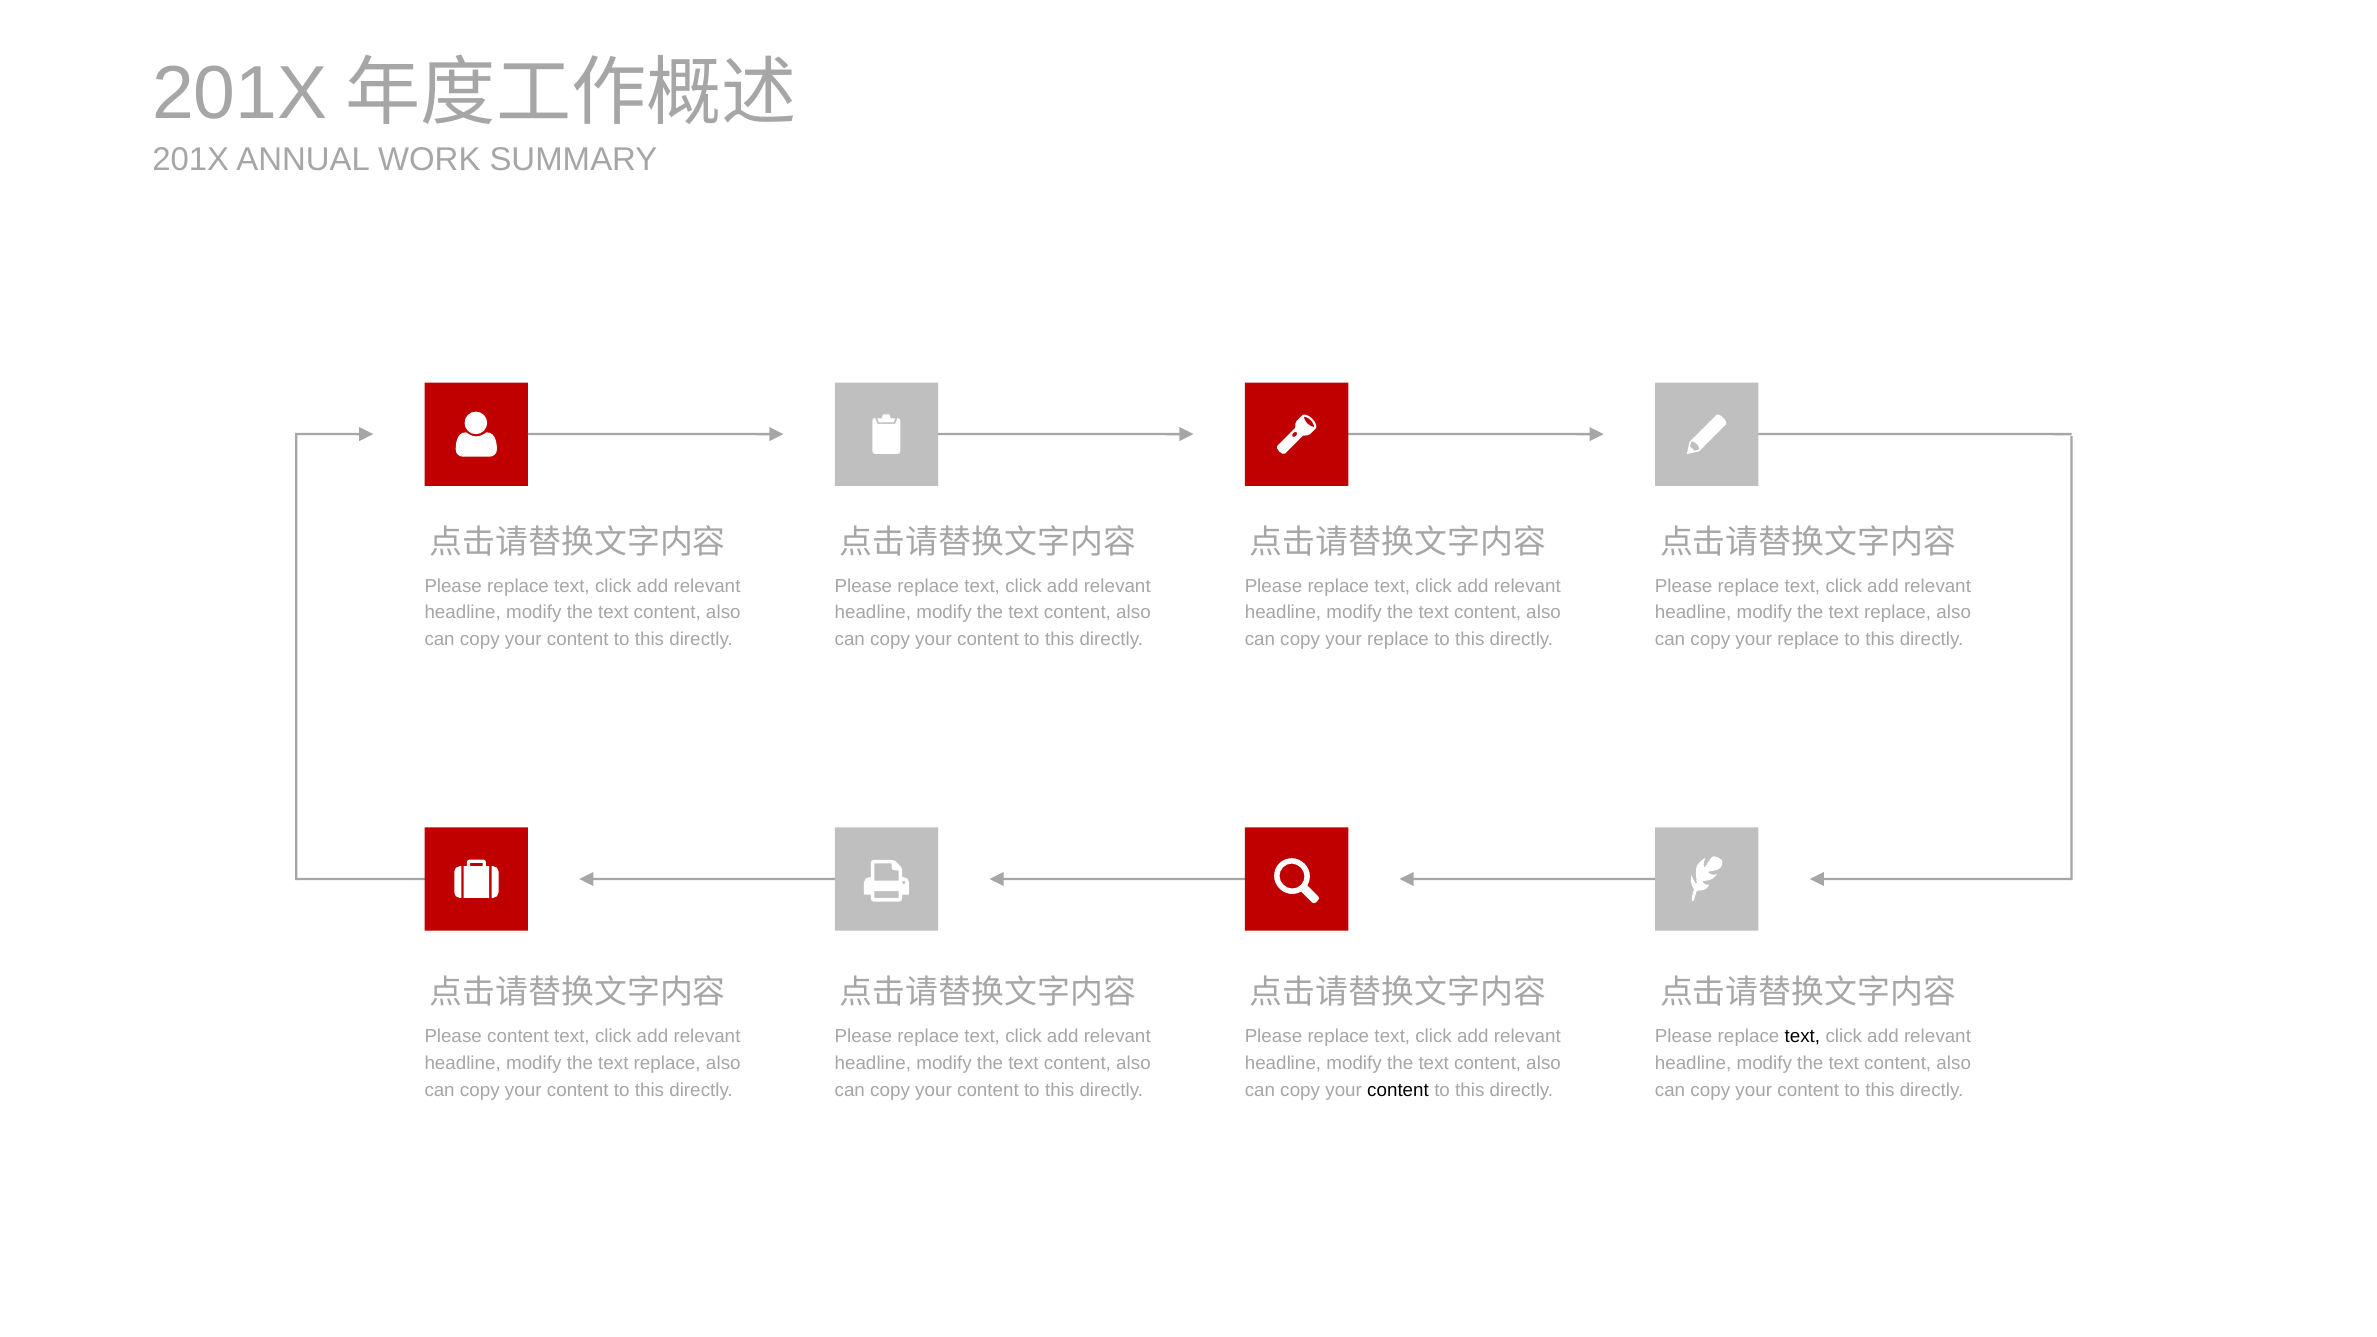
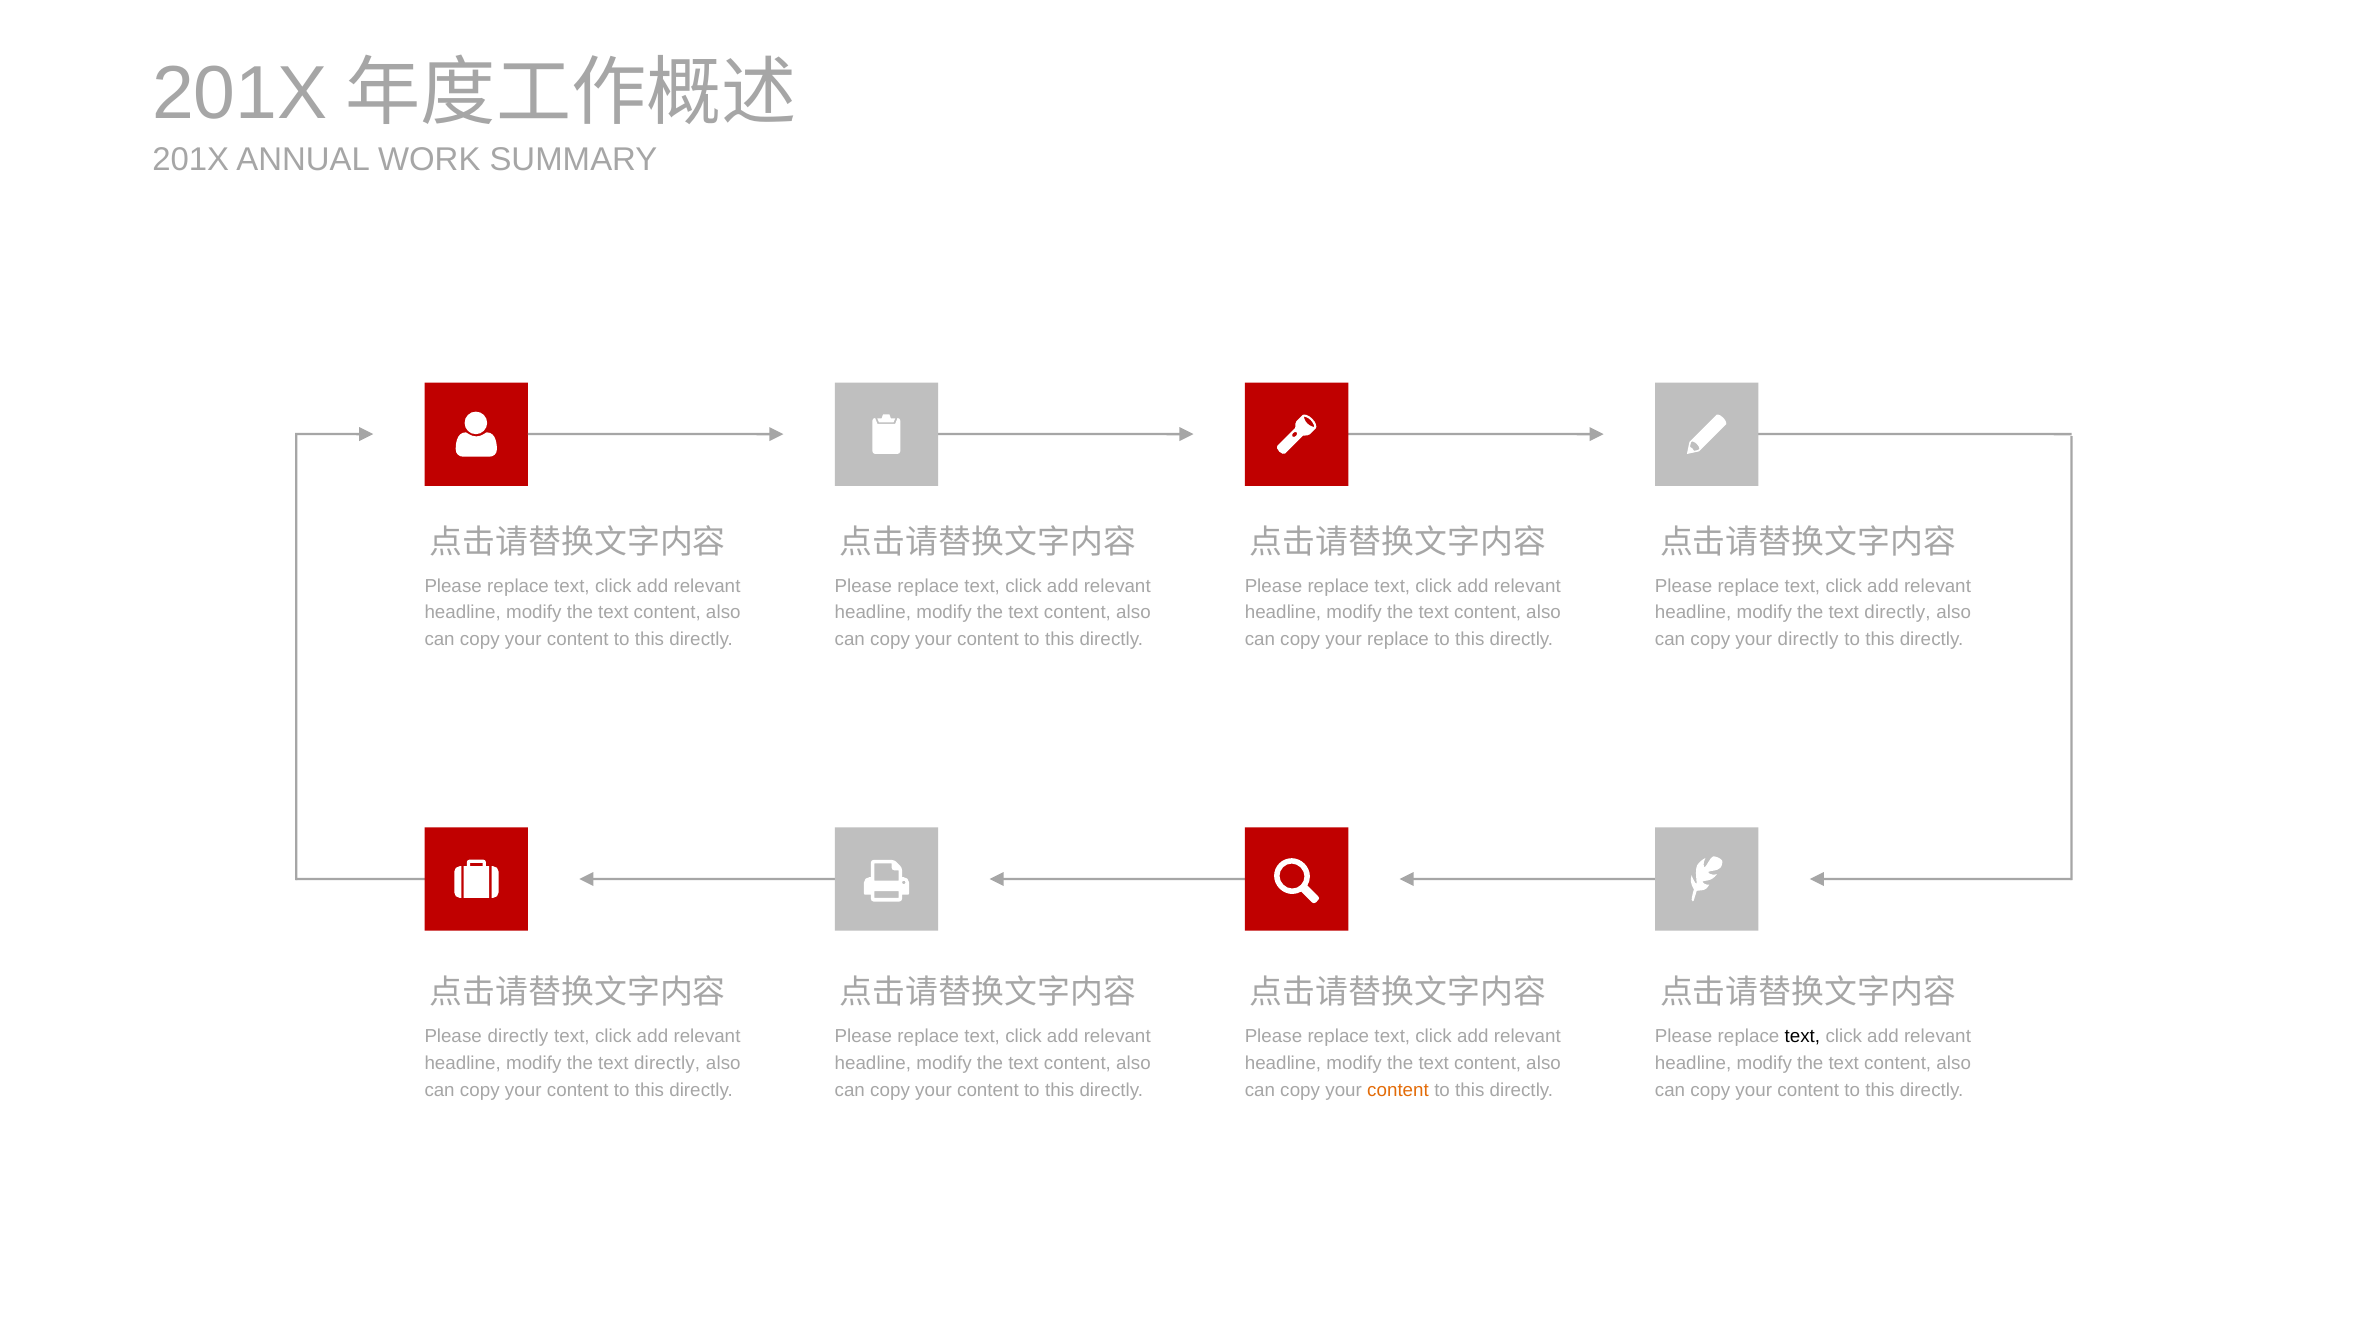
replace at (1898, 613): replace -> directly
replace at (1808, 640): replace -> directly
Please content: content -> directly
replace at (667, 1063): replace -> directly
content at (1398, 1090) colour: black -> orange
